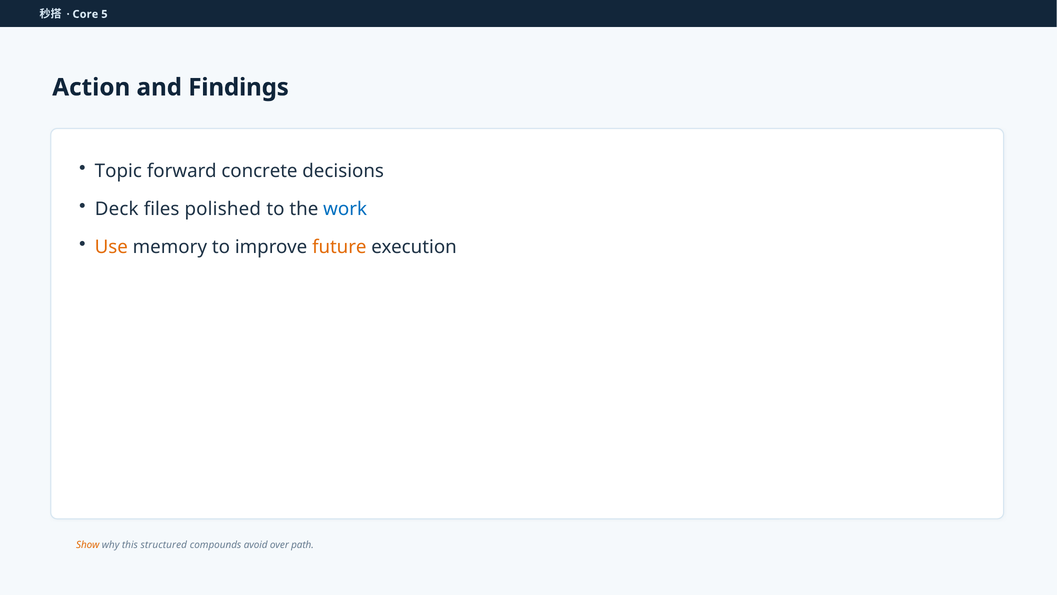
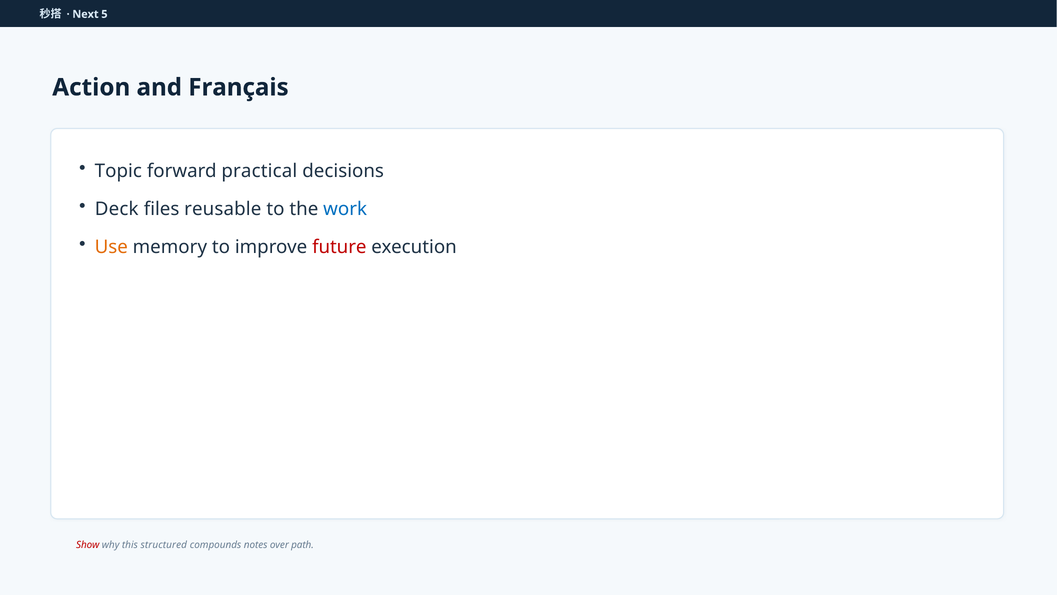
Core: Core -> Next
Findings: Findings -> Français
concrete: concrete -> practical
polished: polished -> reusable
future colour: orange -> red
Show colour: orange -> red
avoid: avoid -> notes
